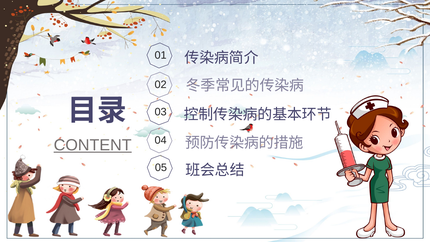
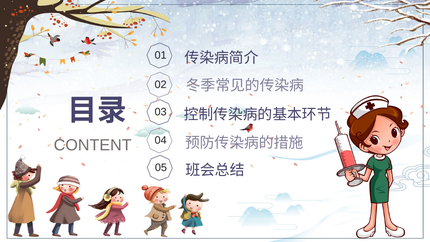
CONTENT underline: present -> none
